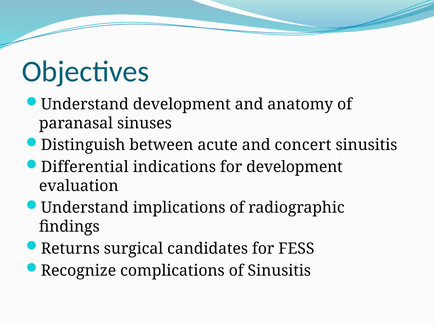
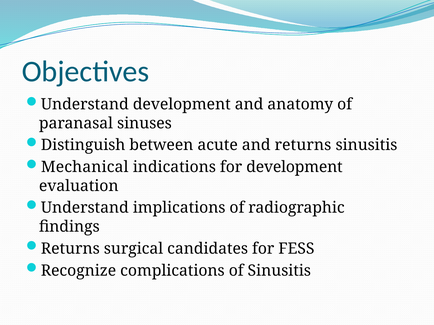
and concert: concert -> returns
Differential: Differential -> Mechanical
